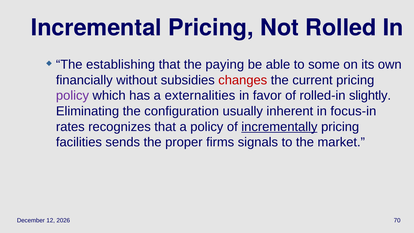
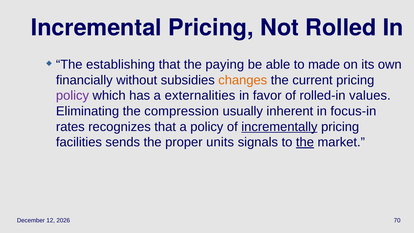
some: some -> made
changes colour: red -> orange
slightly: slightly -> values
configuration: configuration -> compression
firms: firms -> units
the at (305, 142) underline: none -> present
